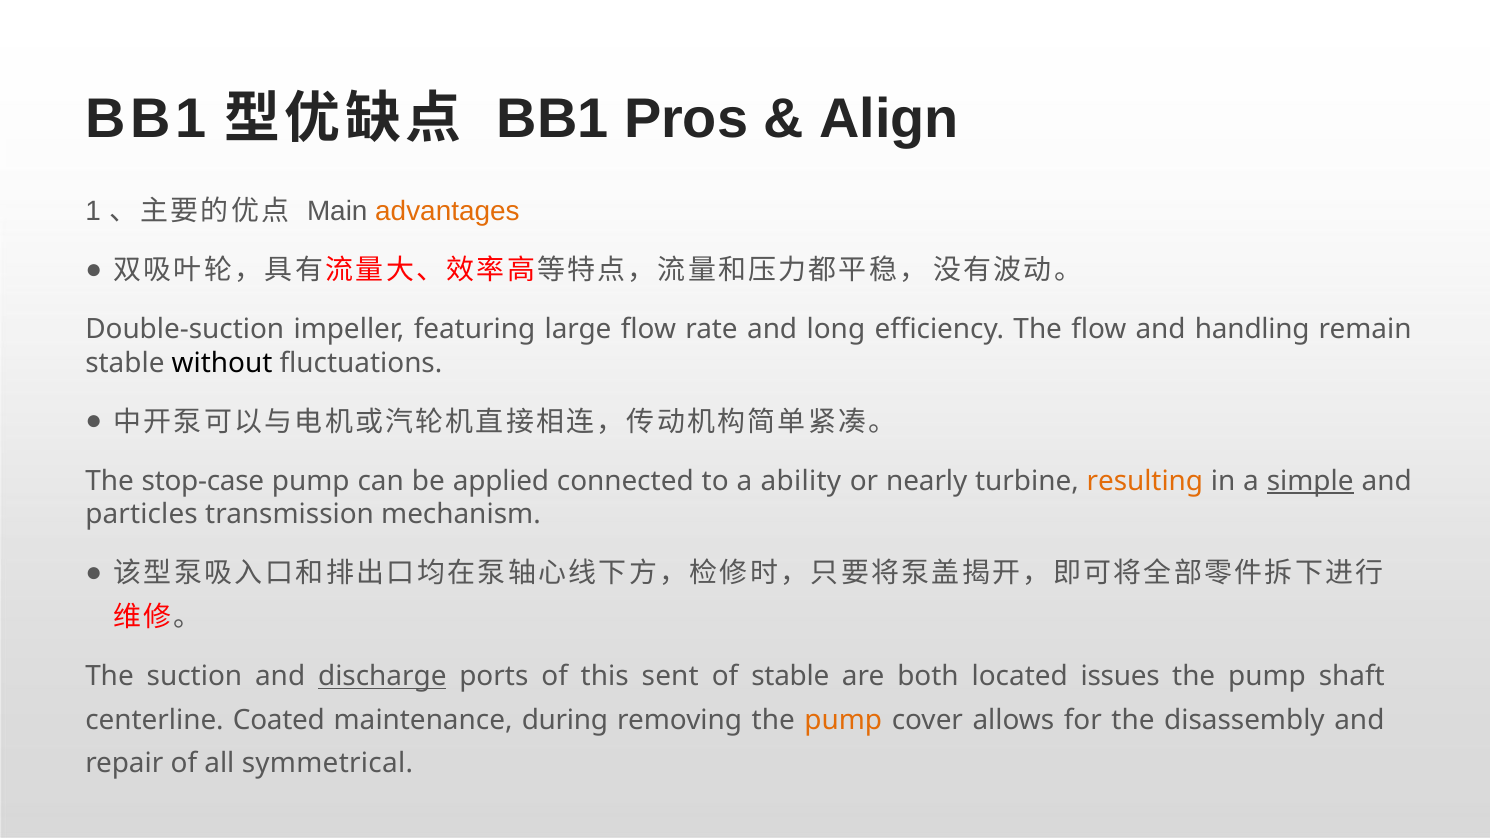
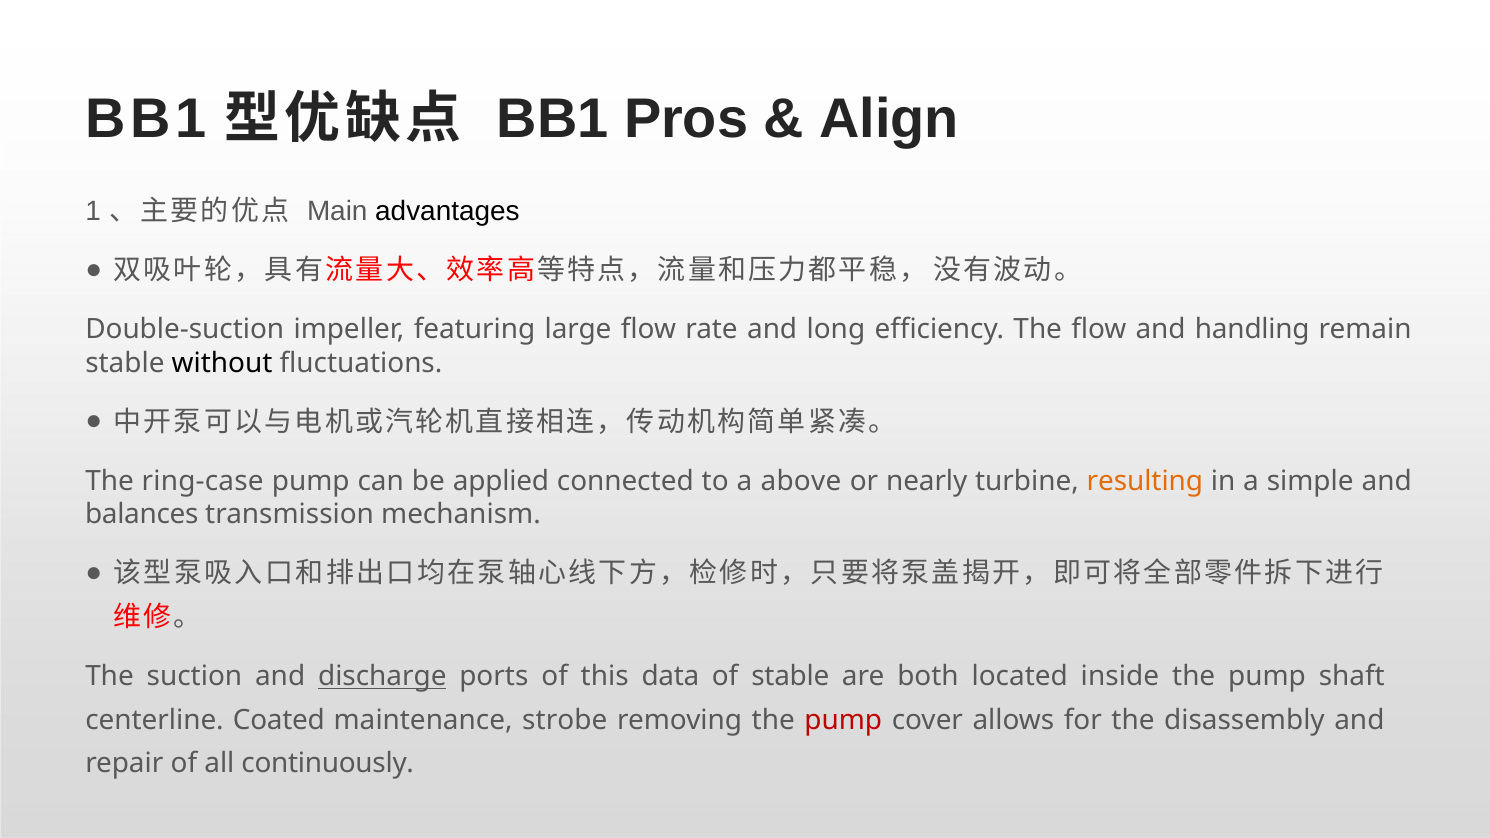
advantages colour: orange -> black
stop-case: stop-case -> ring-case
ability: ability -> above
simple underline: present -> none
particles: particles -> balances
sent: sent -> data
issues: issues -> inside
during: during -> strobe
pump at (843, 720) colour: orange -> red
symmetrical: symmetrical -> continuously
